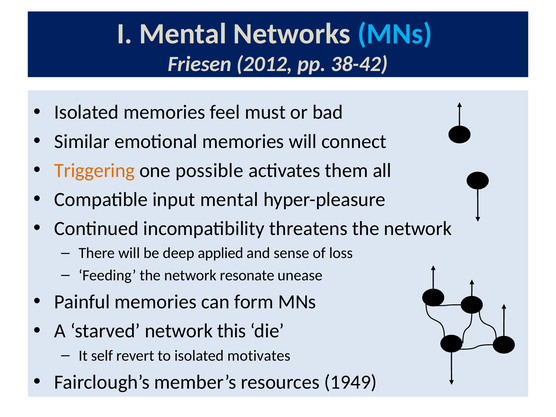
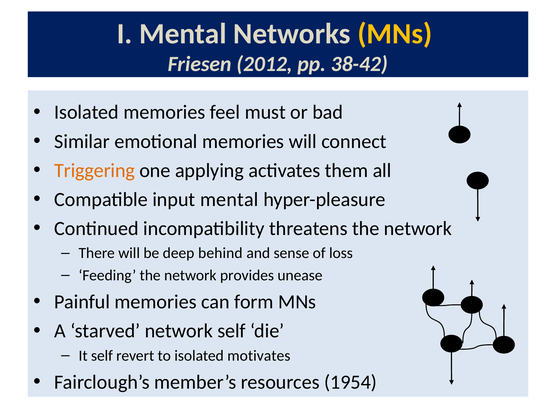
MNs at (395, 34) colour: light blue -> yellow
possible: possible -> applying
applied: applied -> behind
resonate: resonate -> provides
network this: this -> self
1949: 1949 -> 1954
